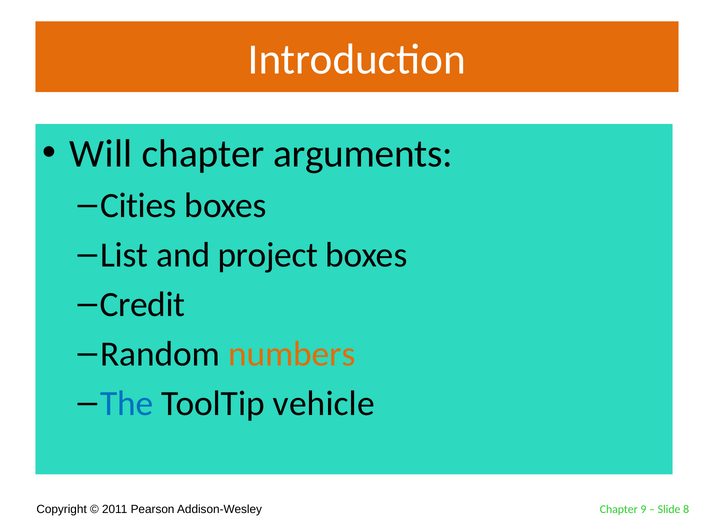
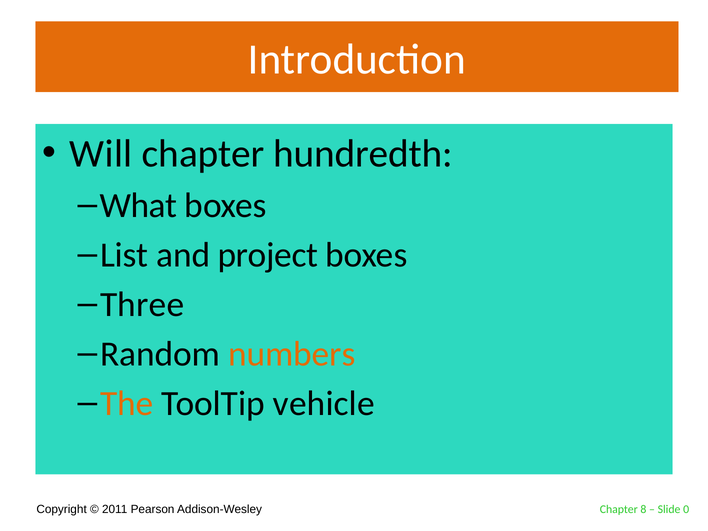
arguments: arguments -> hundredth
Cities: Cities -> What
Credit: Credit -> Three
The colour: blue -> orange
9: 9 -> 8
8: 8 -> 0
